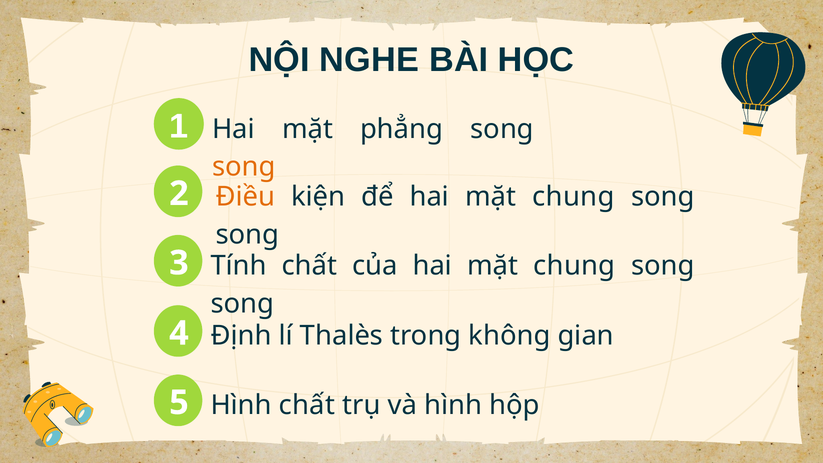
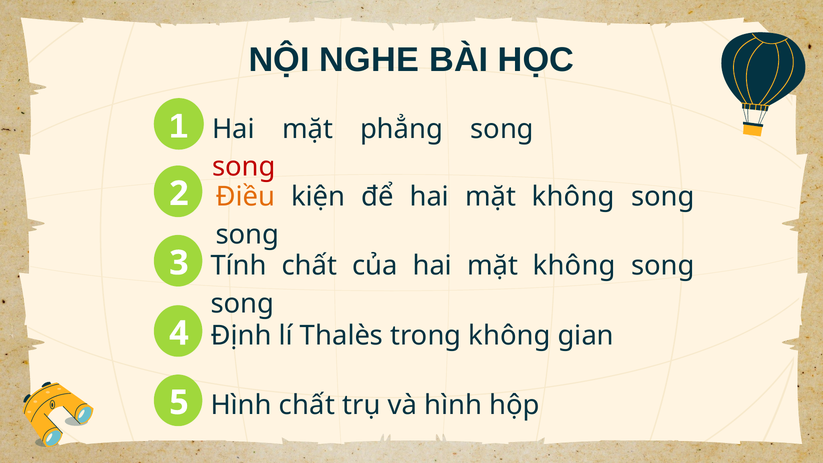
song at (244, 167) colour: orange -> red
để hai mặt chung: chung -> không
của hai mặt chung: chung -> không
